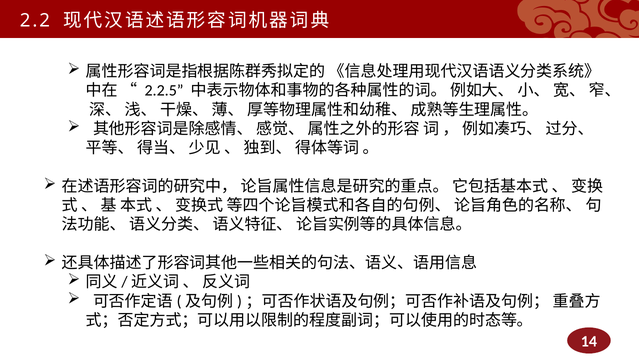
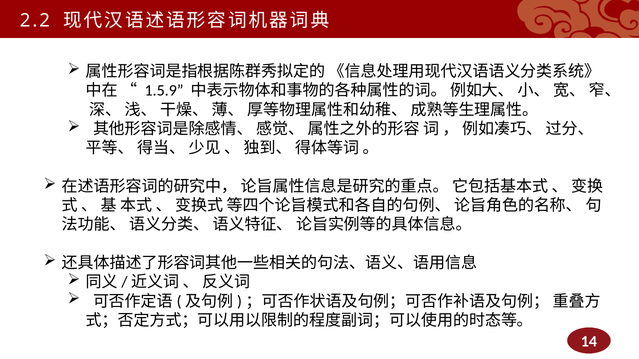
2.2.5: 2.2.5 -> 1.5.9
